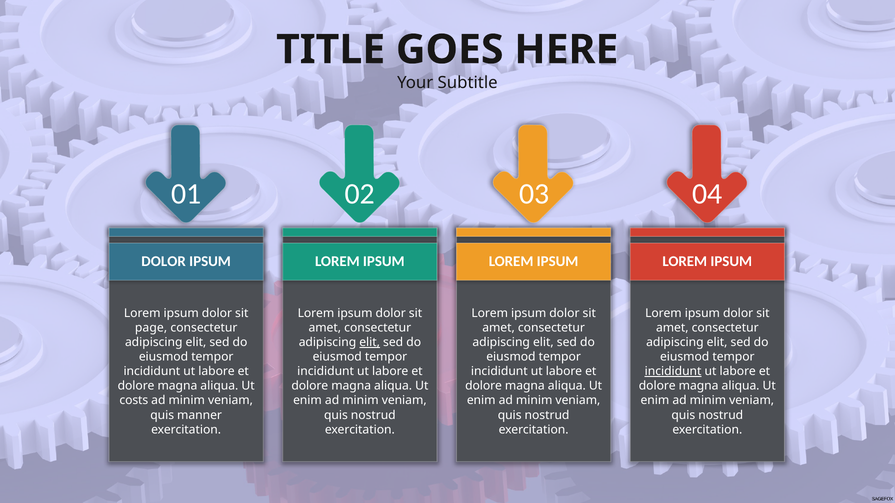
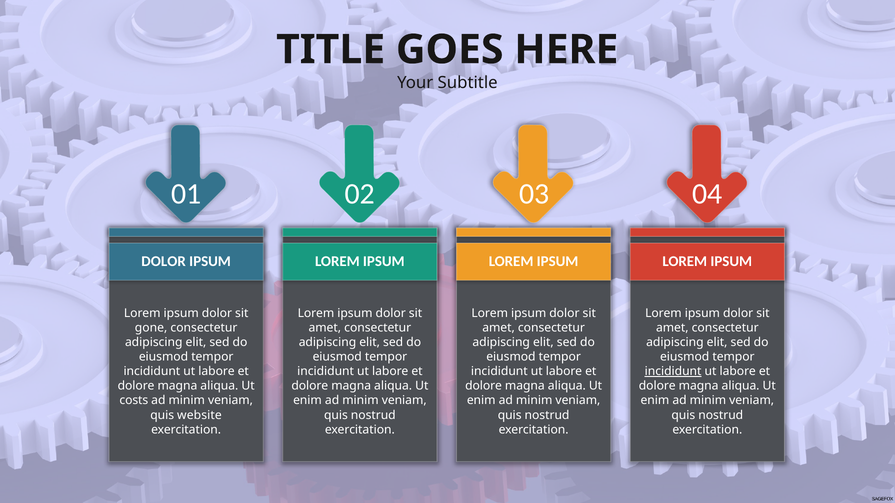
page: page -> gone
elit at (370, 343) underline: present -> none
manner: manner -> website
